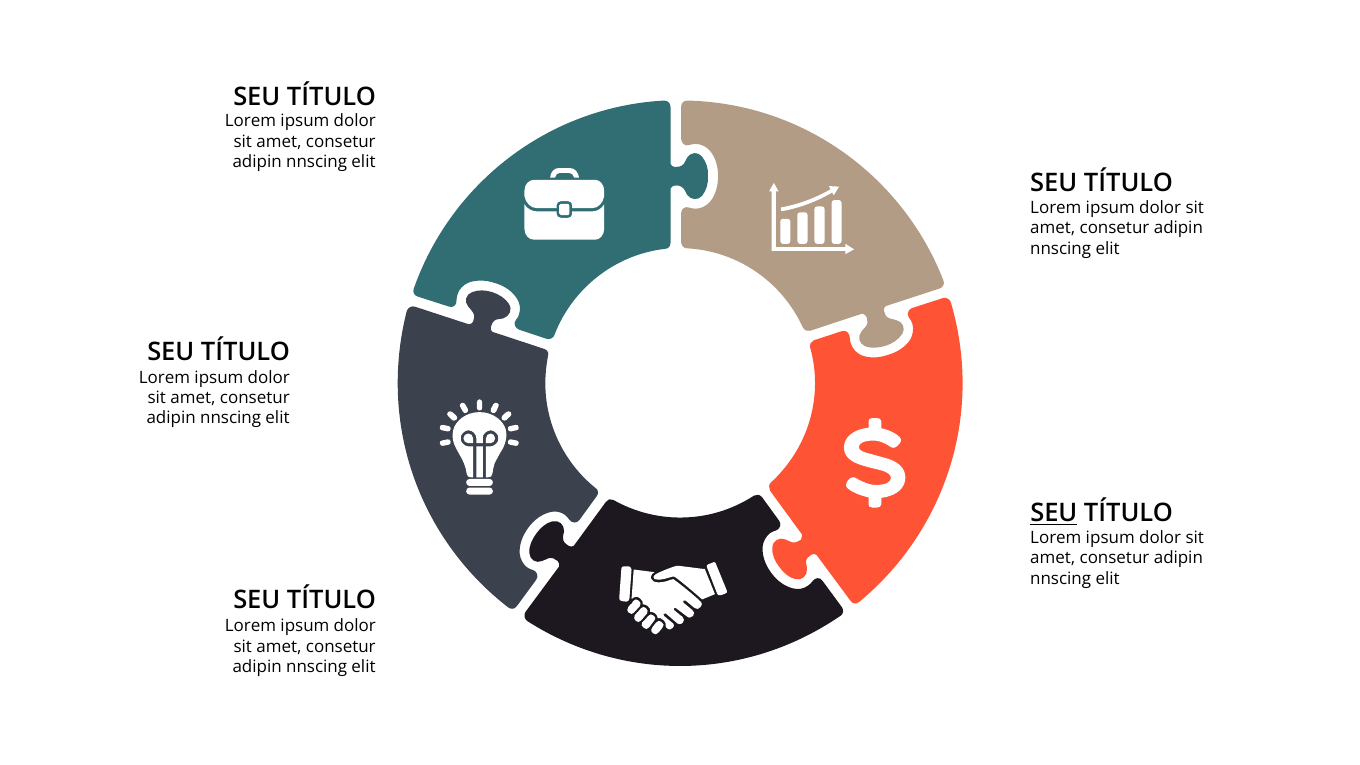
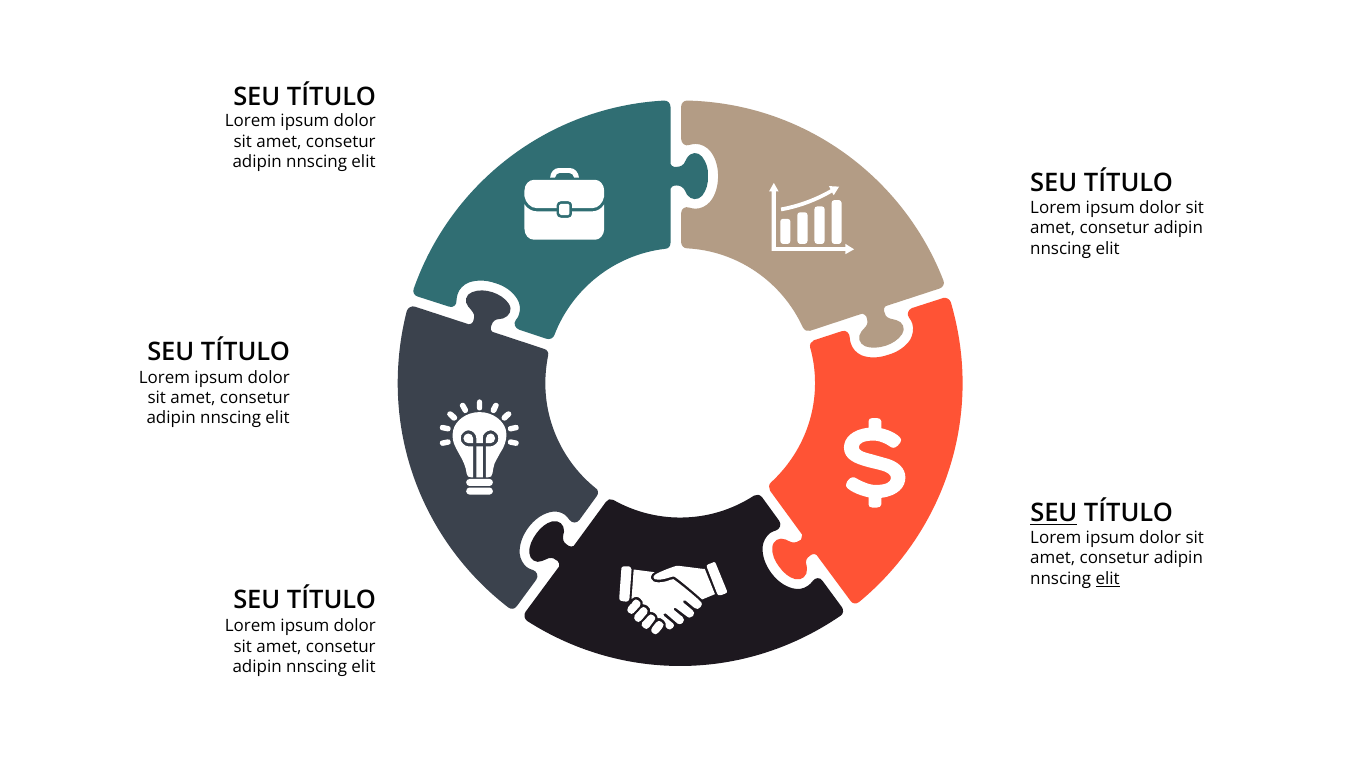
elit at (1108, 579) underline: none -> present
